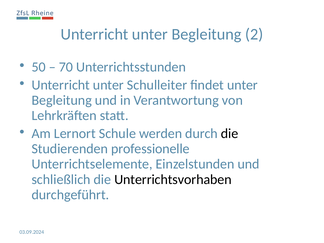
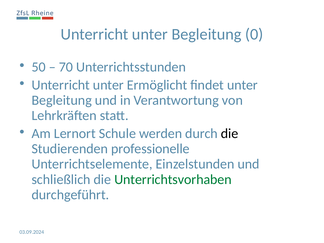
2: 2 -> 0
Schulleiter: Schulleiter -> Ermöglicht
Unterrichtsvorhaben colour: black -> green
